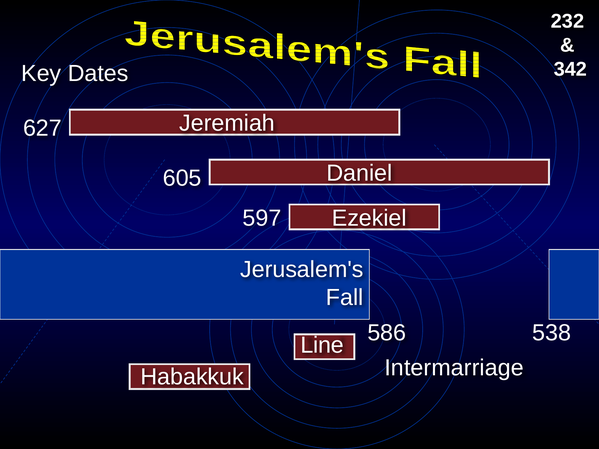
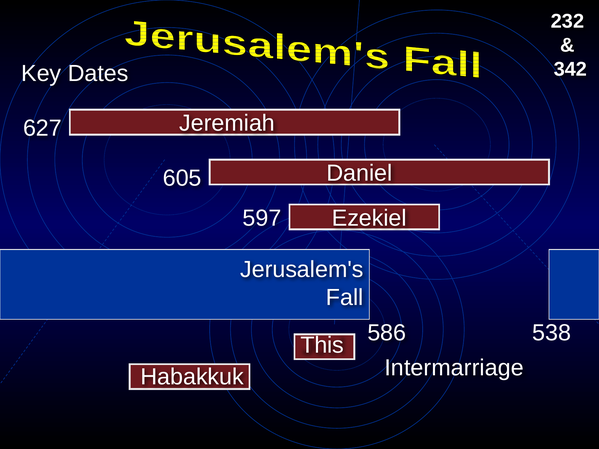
Line: Line -> This
